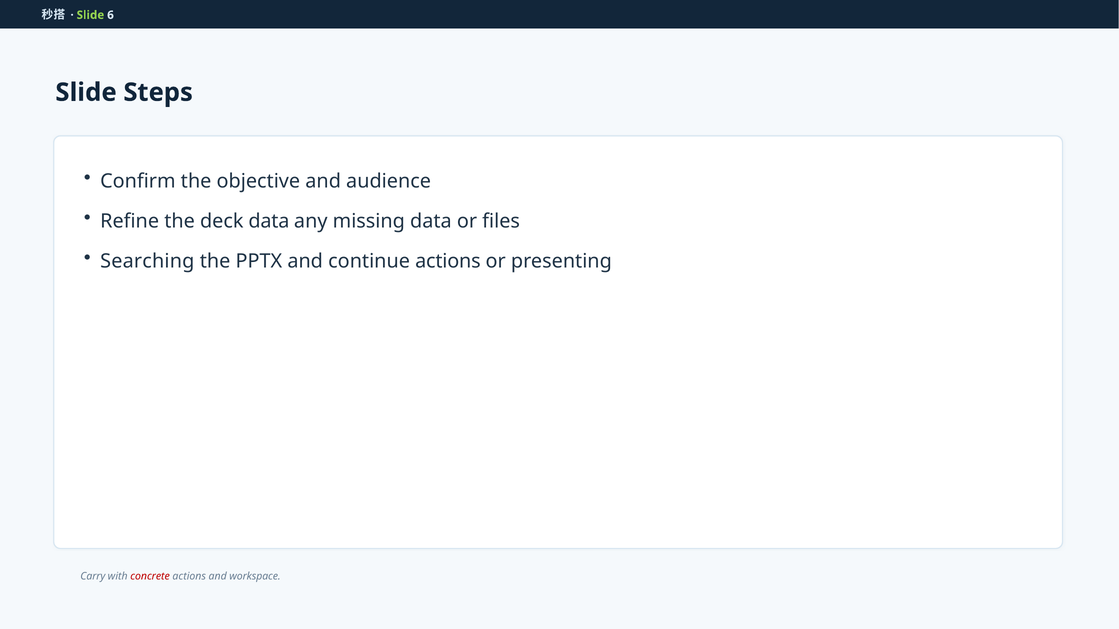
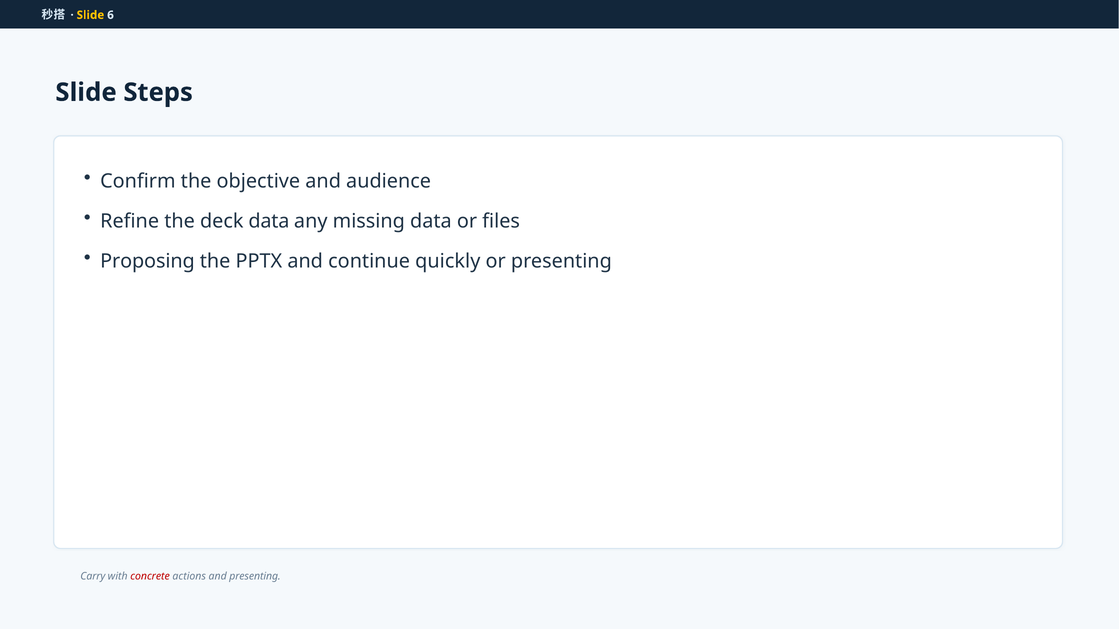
Slide at (90, 15) colour: light green -> yellow
Searching: Searching -> Proposing
continue actions: actions -> quickly
and workspace: workspace -> presenting
